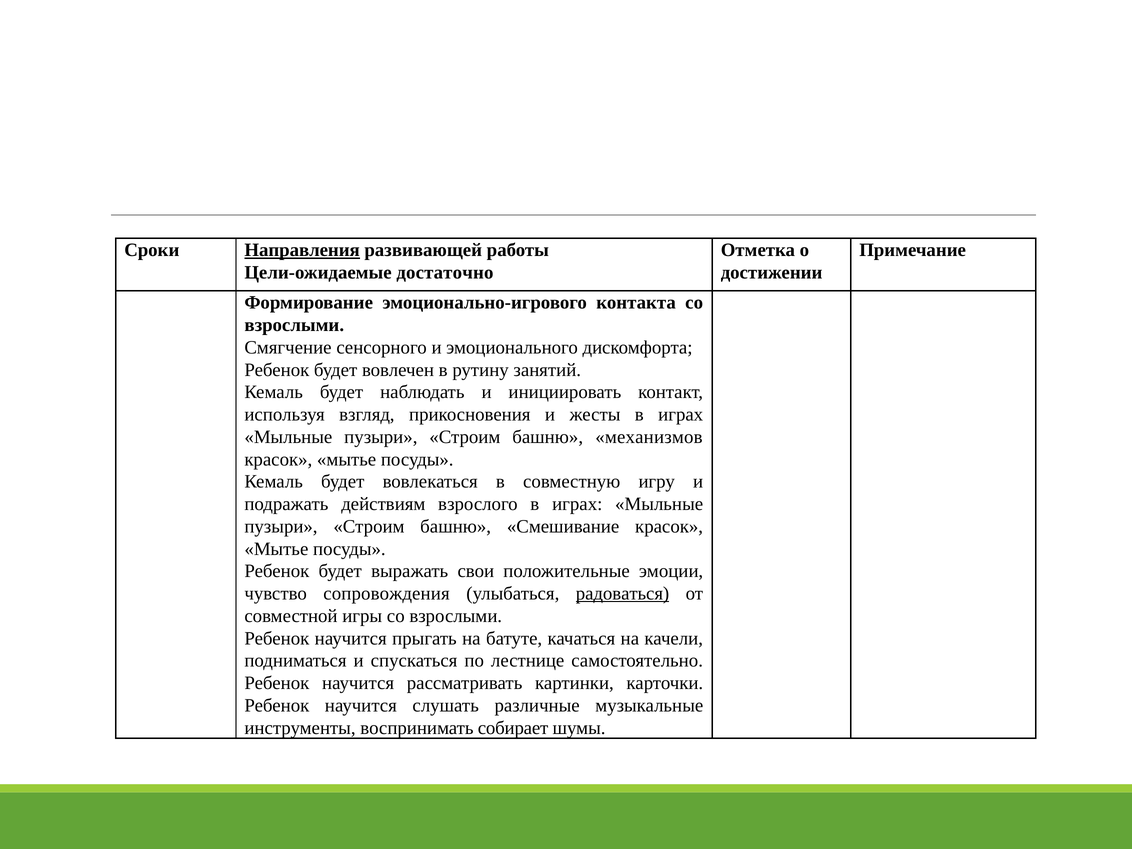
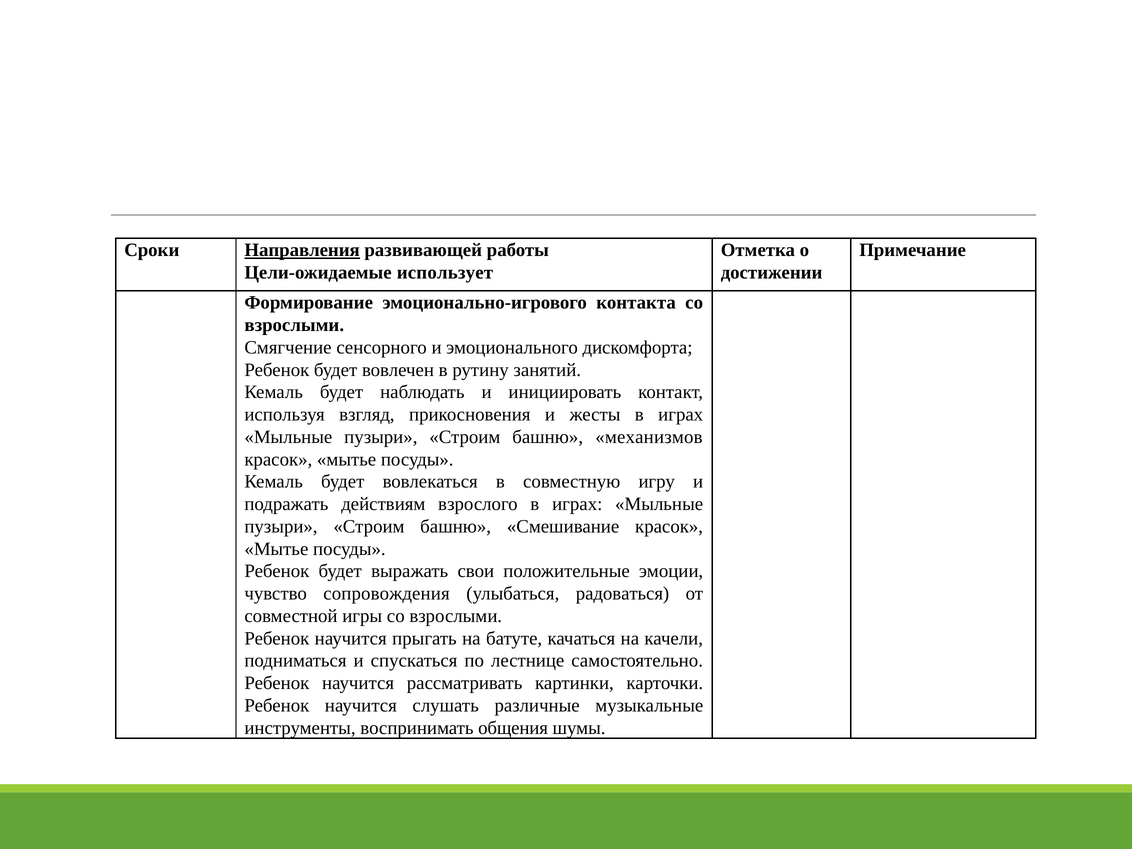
достаточно: достаточно -> использует
радоваться underline: present -> none
собирает: собирает -> общения
